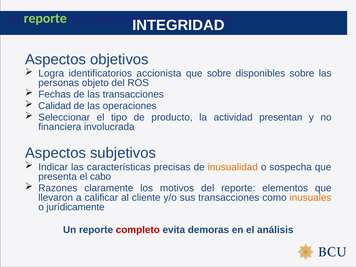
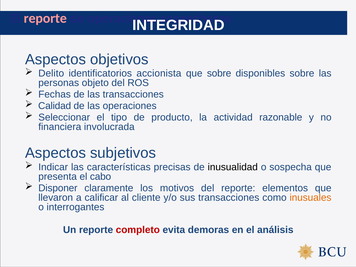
reporte at (45, 18) colour: light green -> pink
Logra: Logra -> Delito
presentan: presentan -> razonable
inusualidad colour: orange -> black
Razones: Razones -> Disponer
jurídicamente: jurídicamente -> interrogantes
